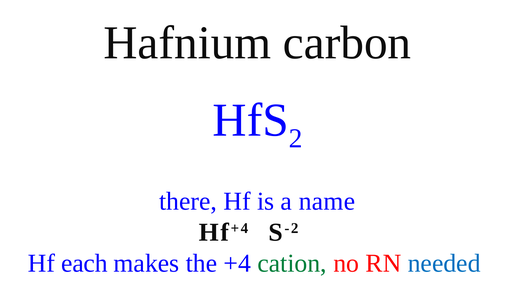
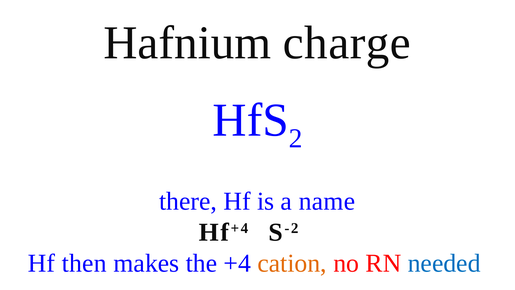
carbon: carbon -> charge
each: each -> then
cation colour: green -> orange
